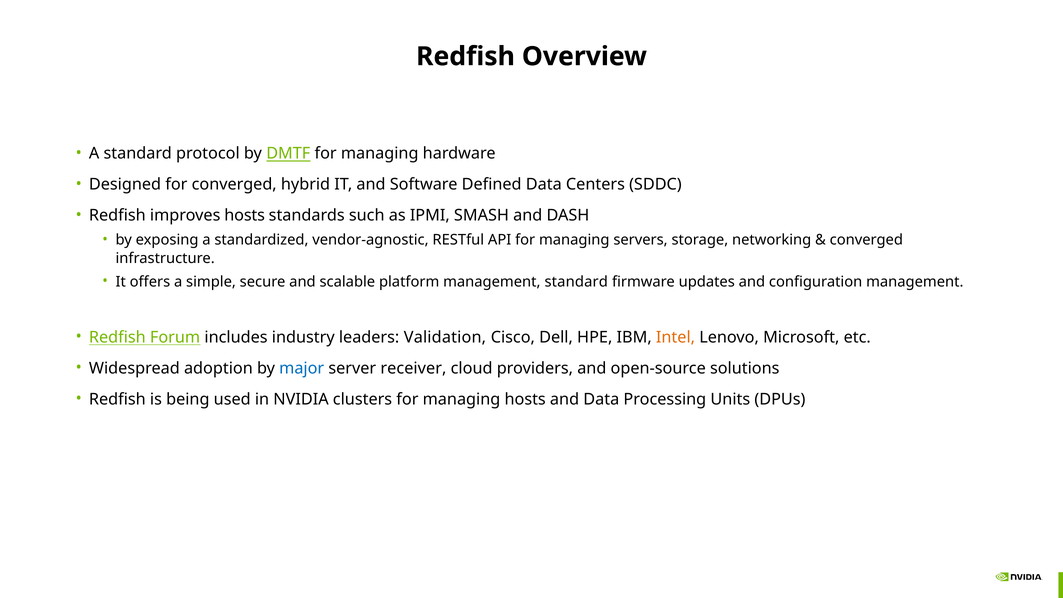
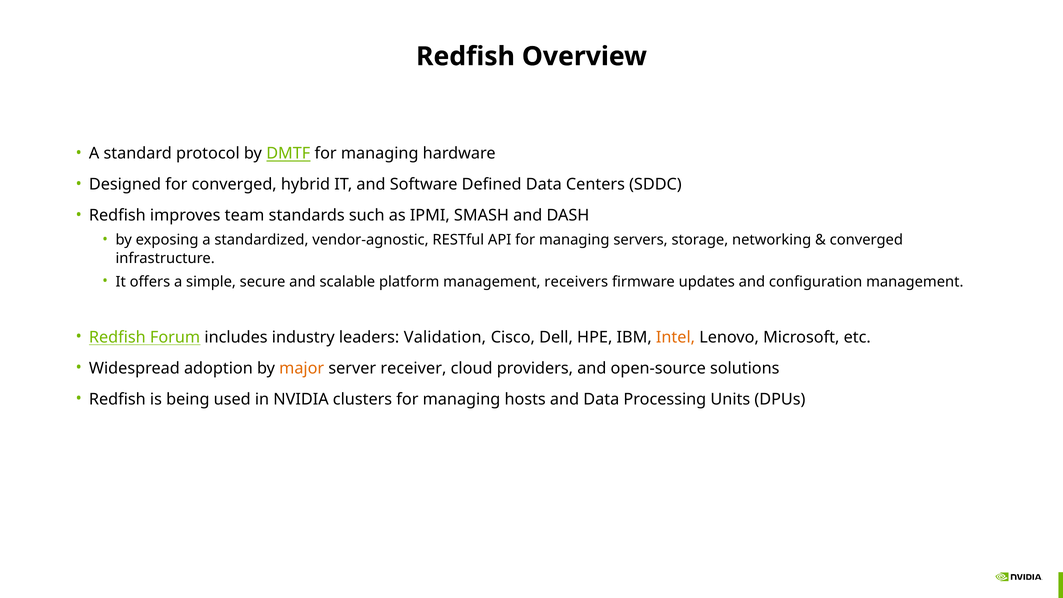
improves hosts: hosts -> team
management standard: standard -> receivers
major colour: blue -> orange
